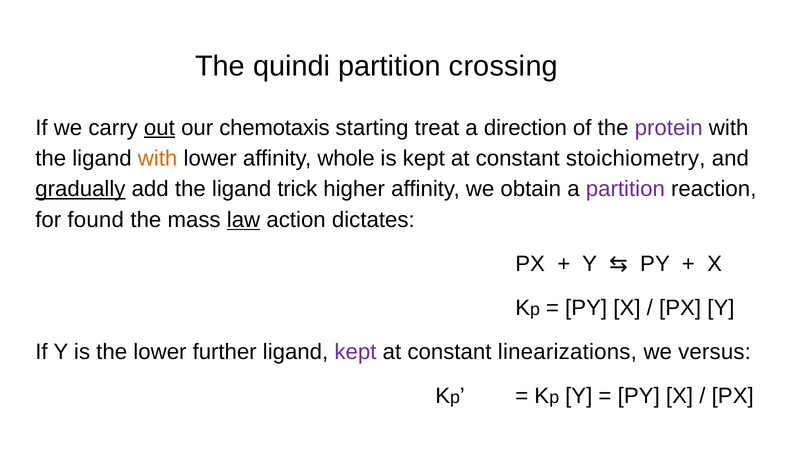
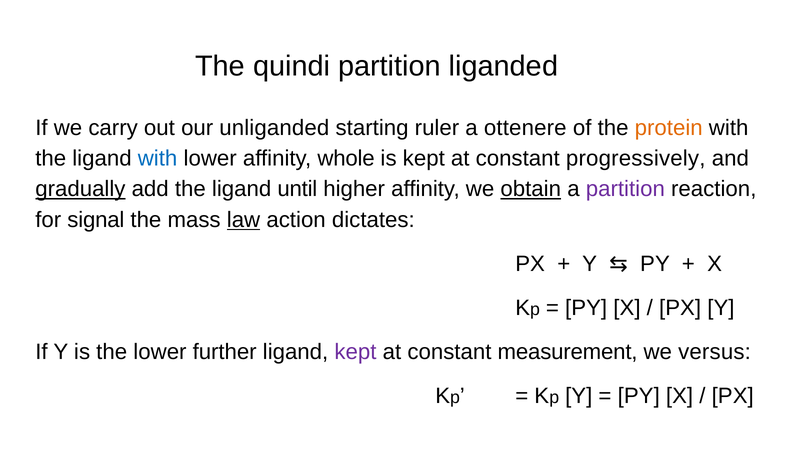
crossing: crossing -> liganded
out underline: present -> none
chemotaxis: chemotaxis -> unliganded
treat: treat -> ruler
direction: direction -> ottenere
protein colour: purple -> orange
with at (158, 158) colour: orange -> blue
stoichiometry: stoichiometry -> progressively
trick: trick -> until
obtain underline: none -> present
found: found -> signal
linearizations: linearizations -> measurement
